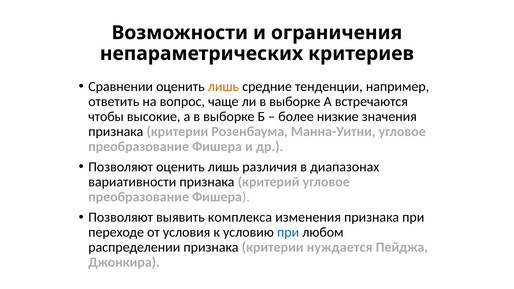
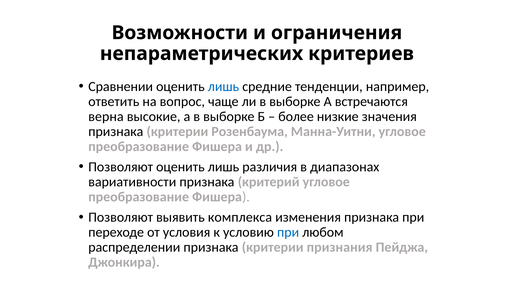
лишь at (223, 86) colour: orange -> blue
чтобы: чтобы -> верна
нуждается: нуждается -> признания
